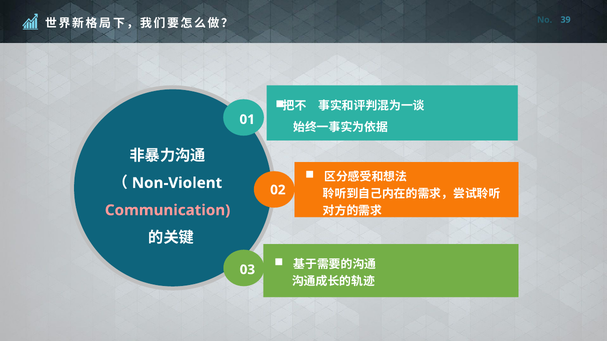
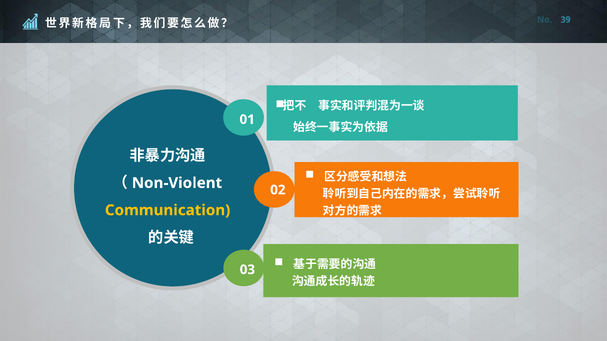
Communication colour: pink -> yellow
